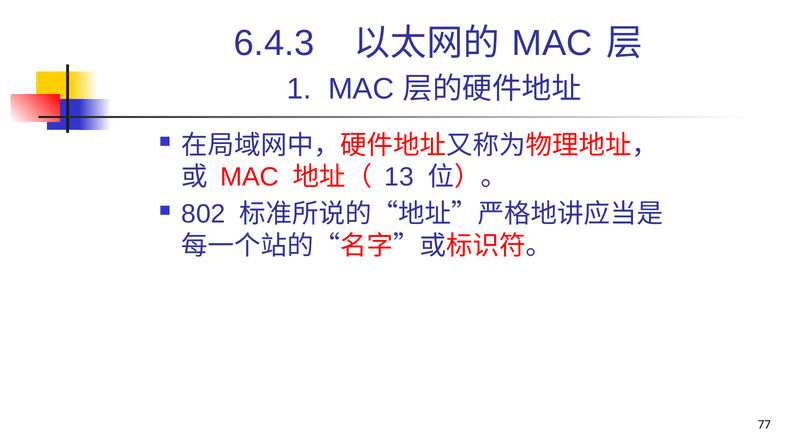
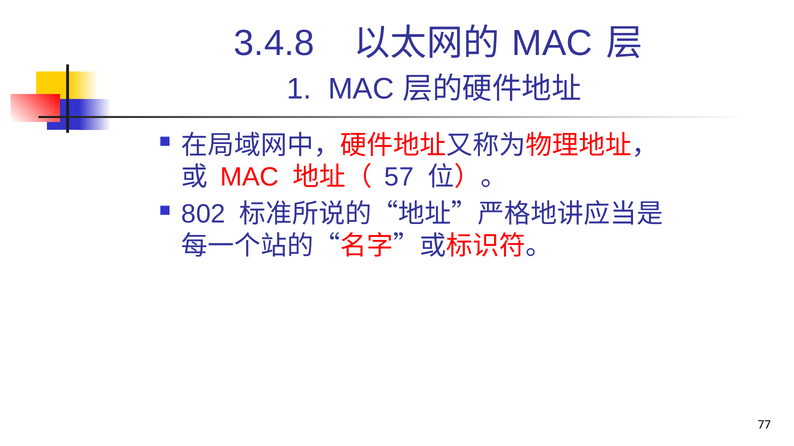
6.4.3: 6.4.3 -> 3.4.8
13: 13 -> 57
